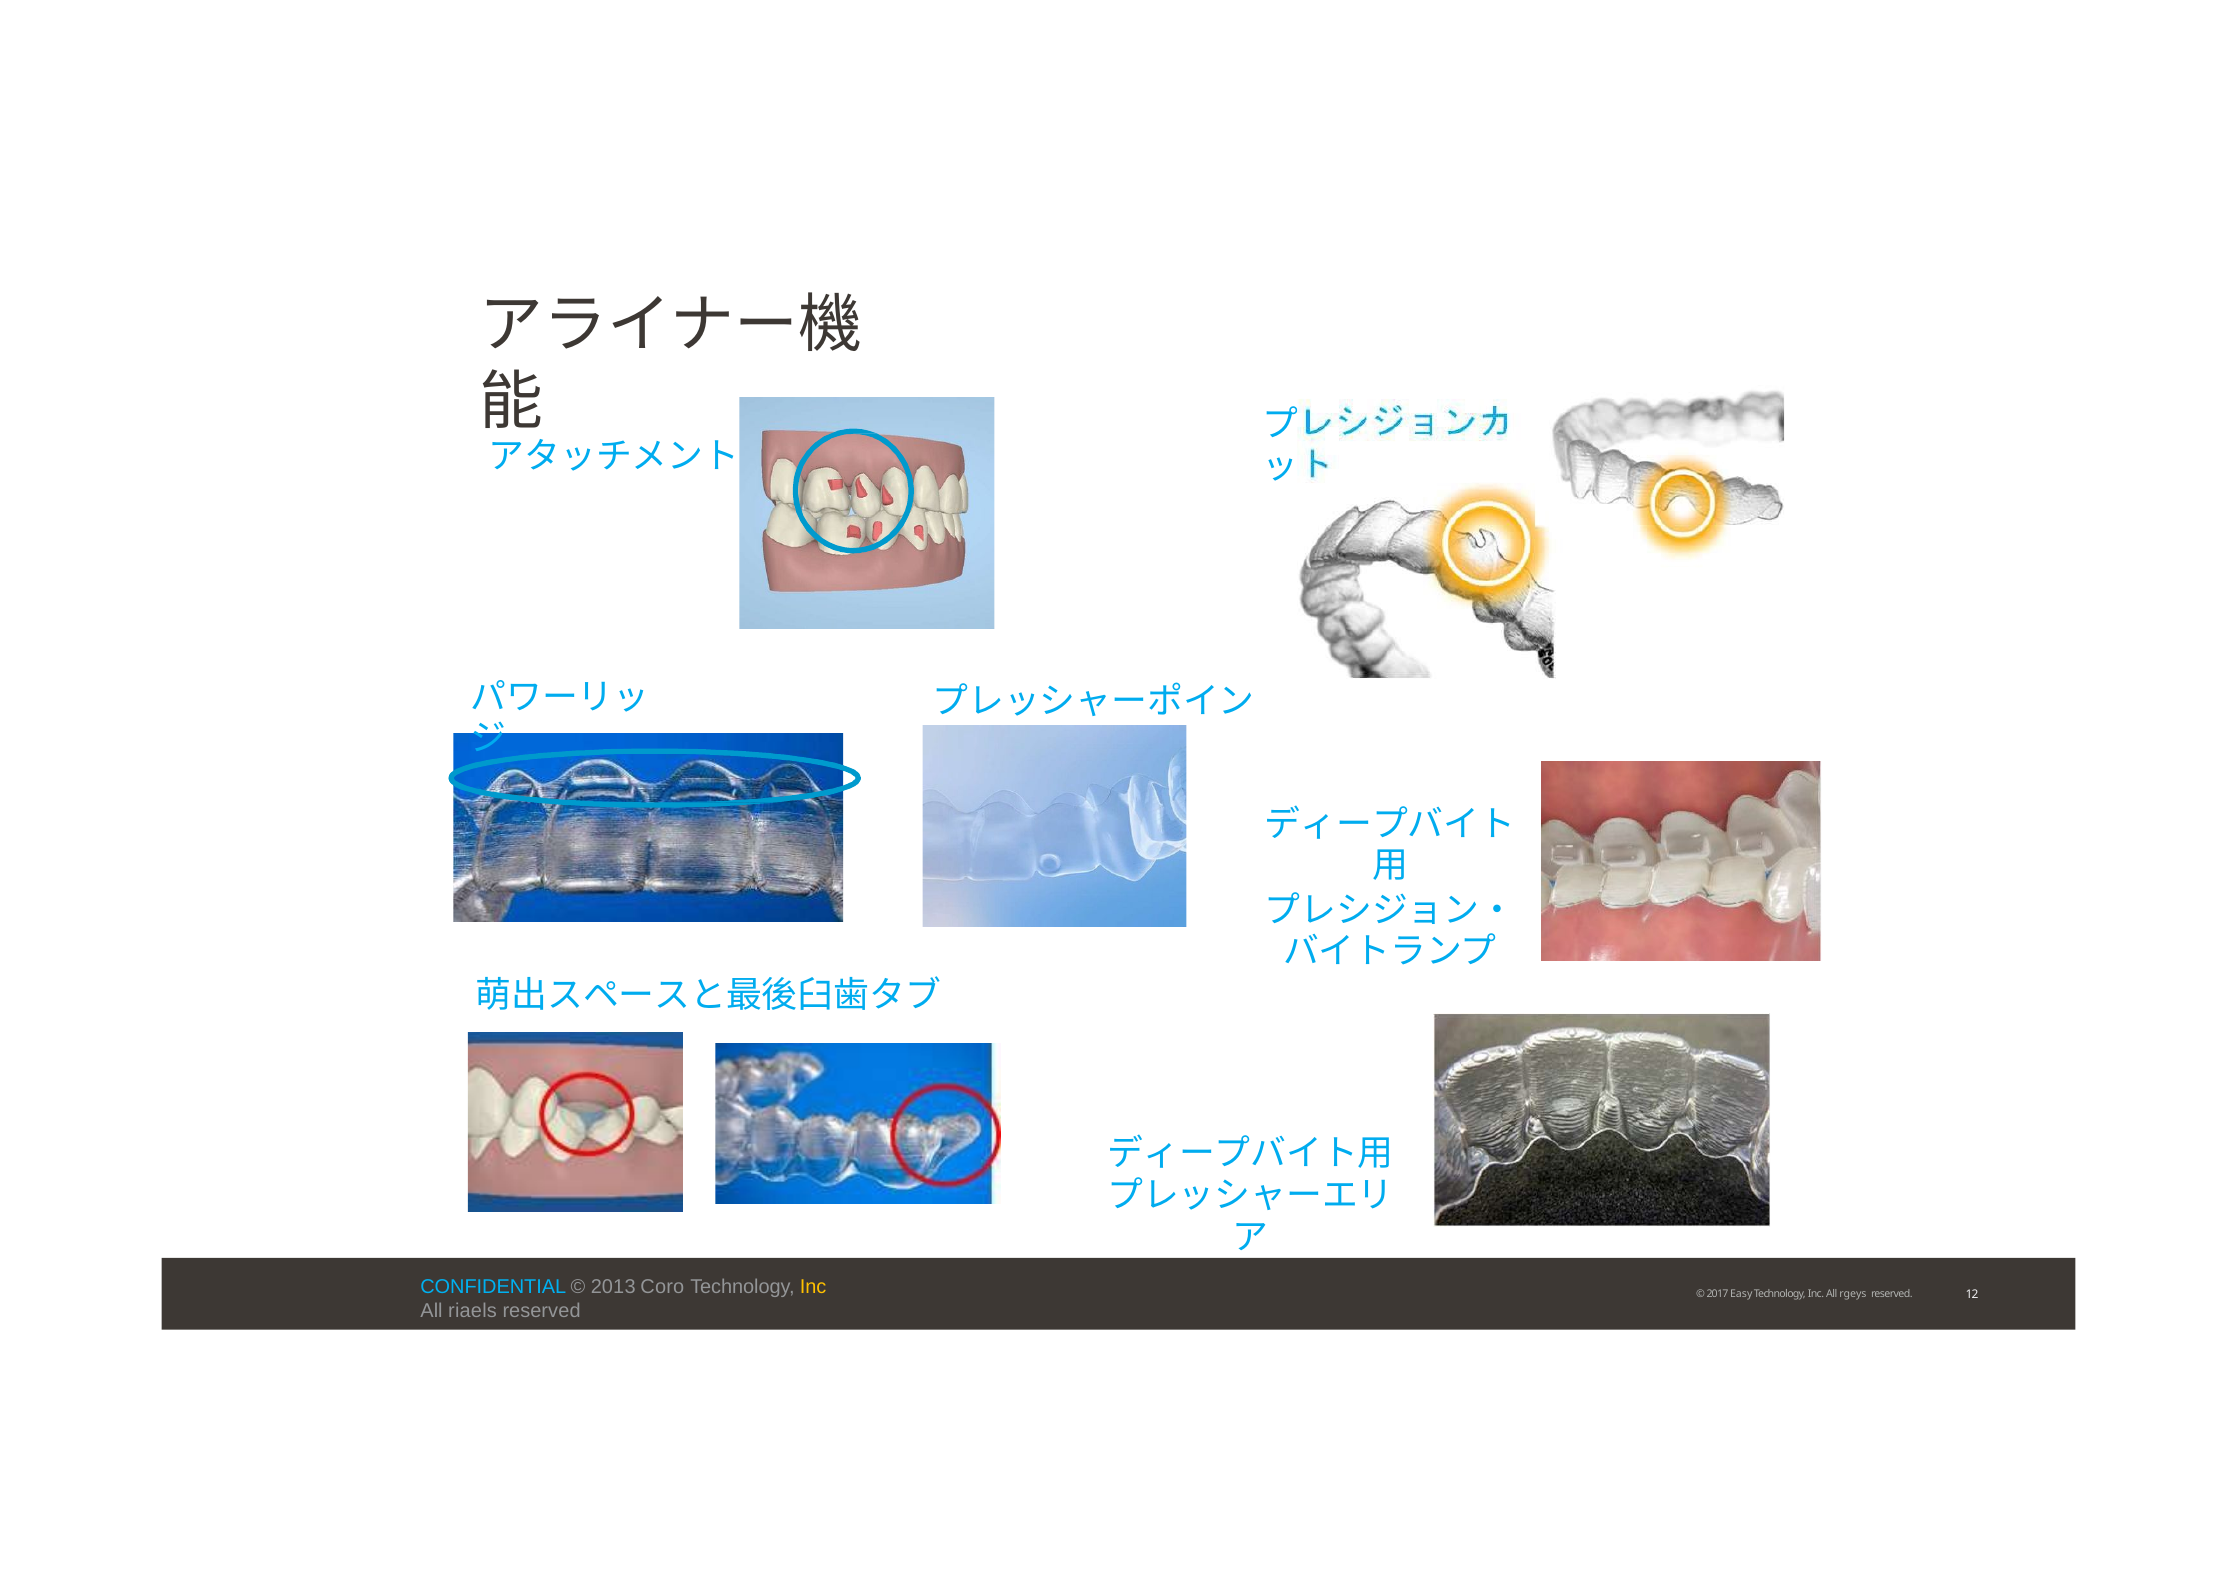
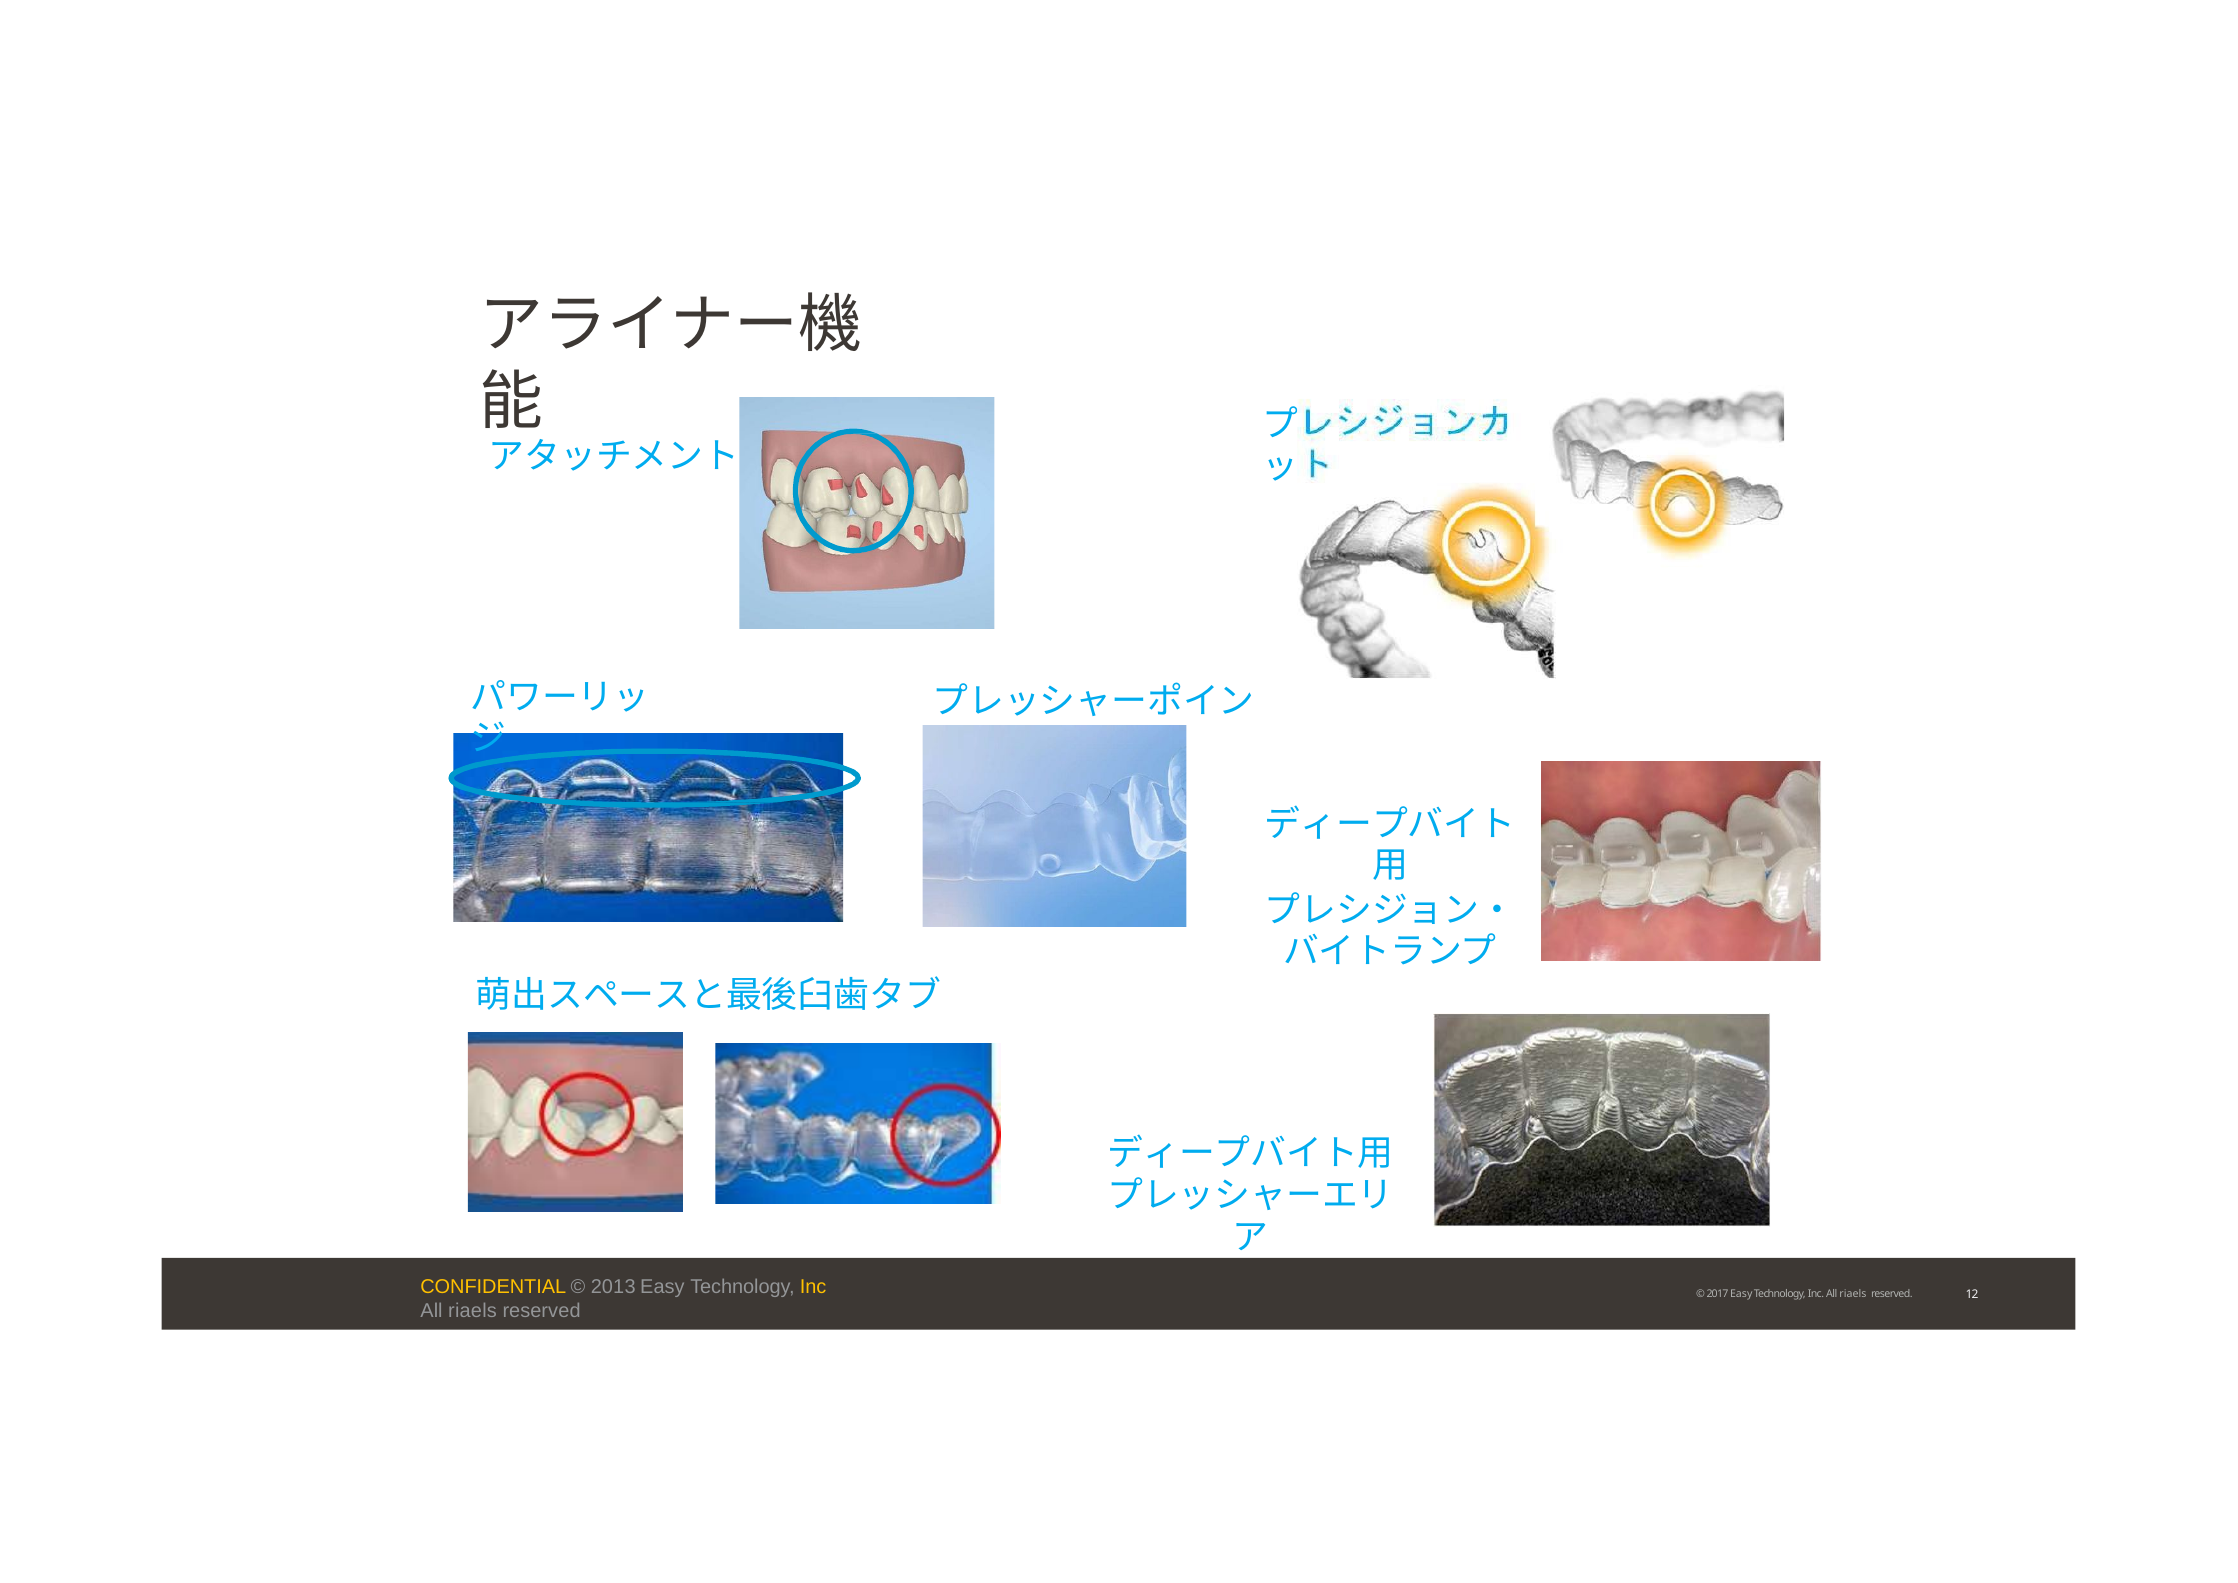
CONFIDENTIAL colour: light blue -> yellow
2013 Coro: Coro -> Easy
rgeys at (1853, 1294): rgeys -> riaels
